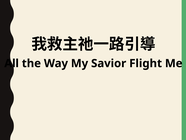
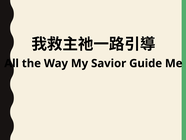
Flight: Flight -> Guide
